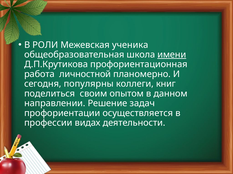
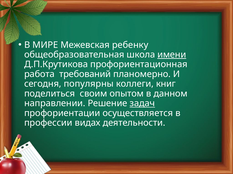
РОЛИ: РОЛИ -> МИРЕ
ученика: ученика -> ребенку
личностной: личностной -> требований
задач underline: none -> present
